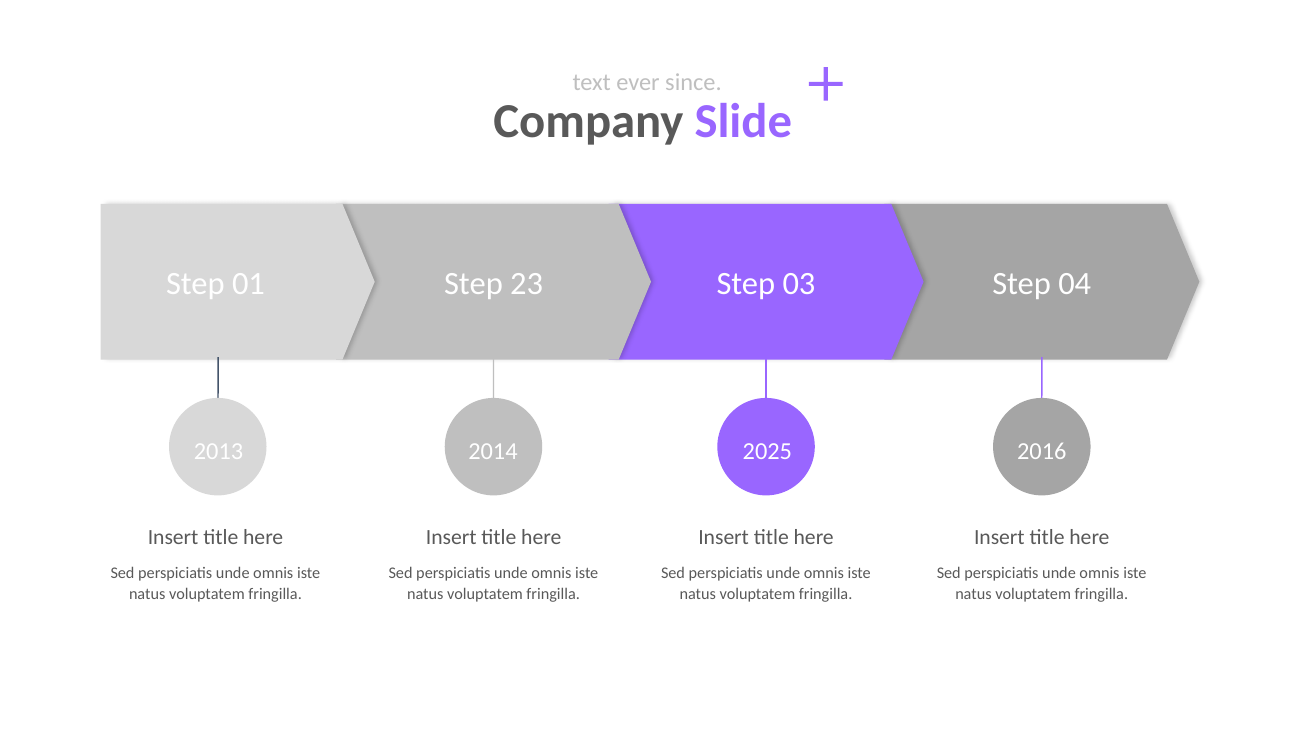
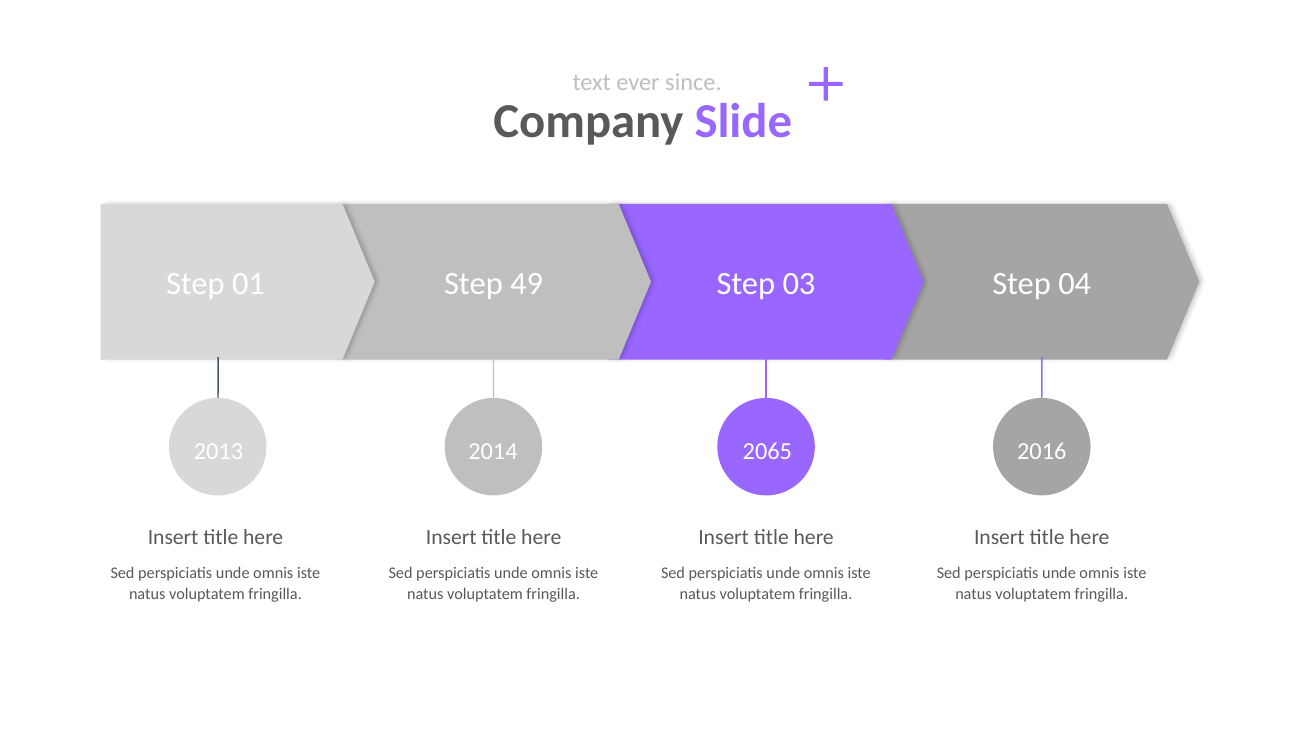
23: 23 -> 49
2025: 2025 -> 2065
